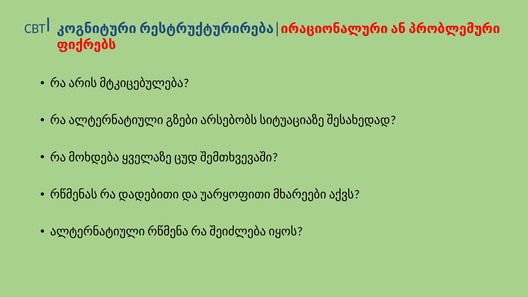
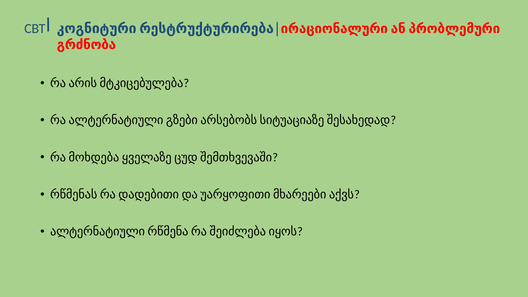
ფიქრებს: ფიქრებს -> გრძნობა
